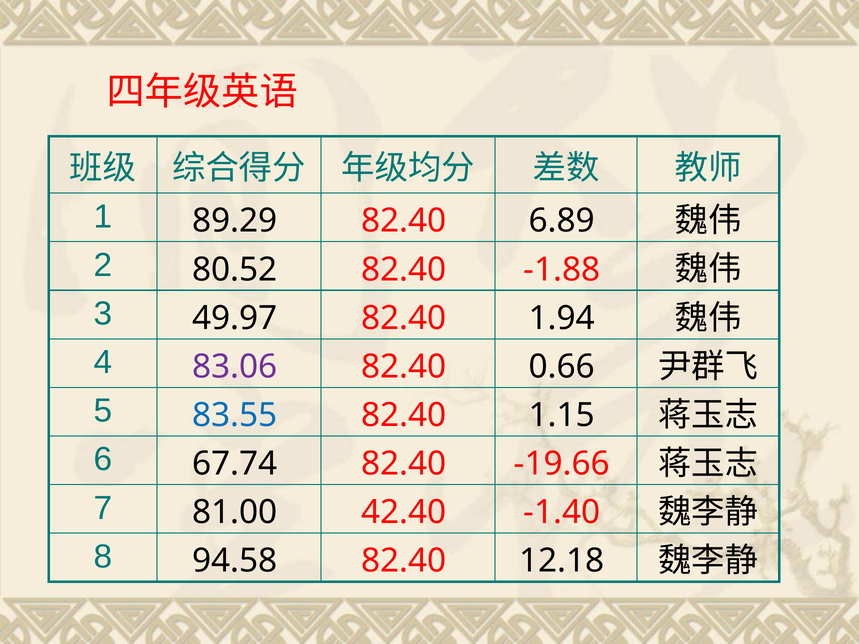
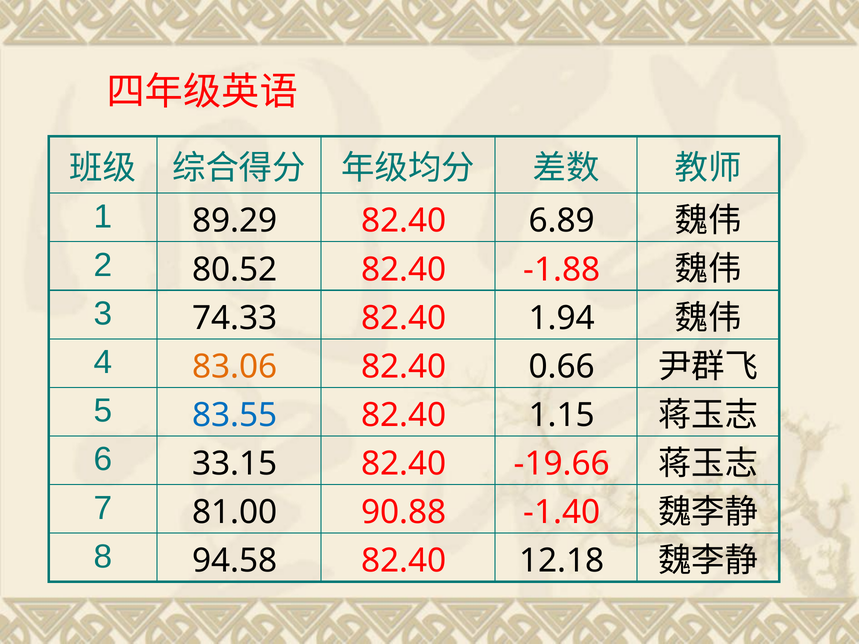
49.97: 49.97 -> 74.33
83.06 colour: purple -> orange
67.74: 67.74 -> 33.15
42.40: 42.40 -> 90.88
